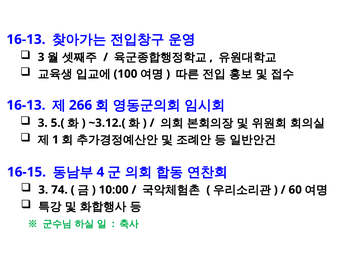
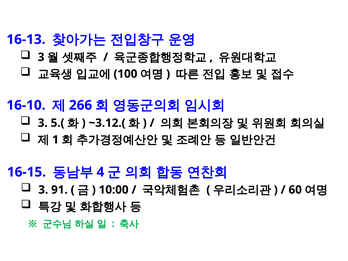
16-13 at (26, 105): 16-13 -> 16-10
74: 74 -> 91
